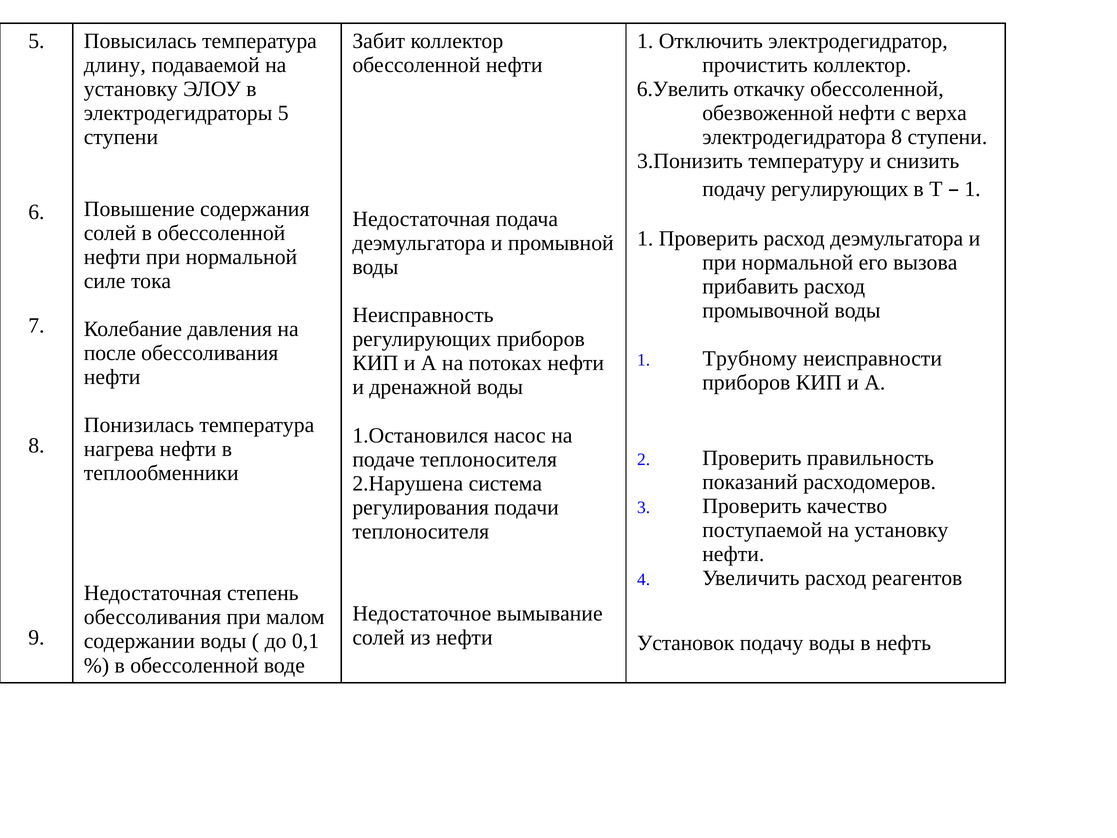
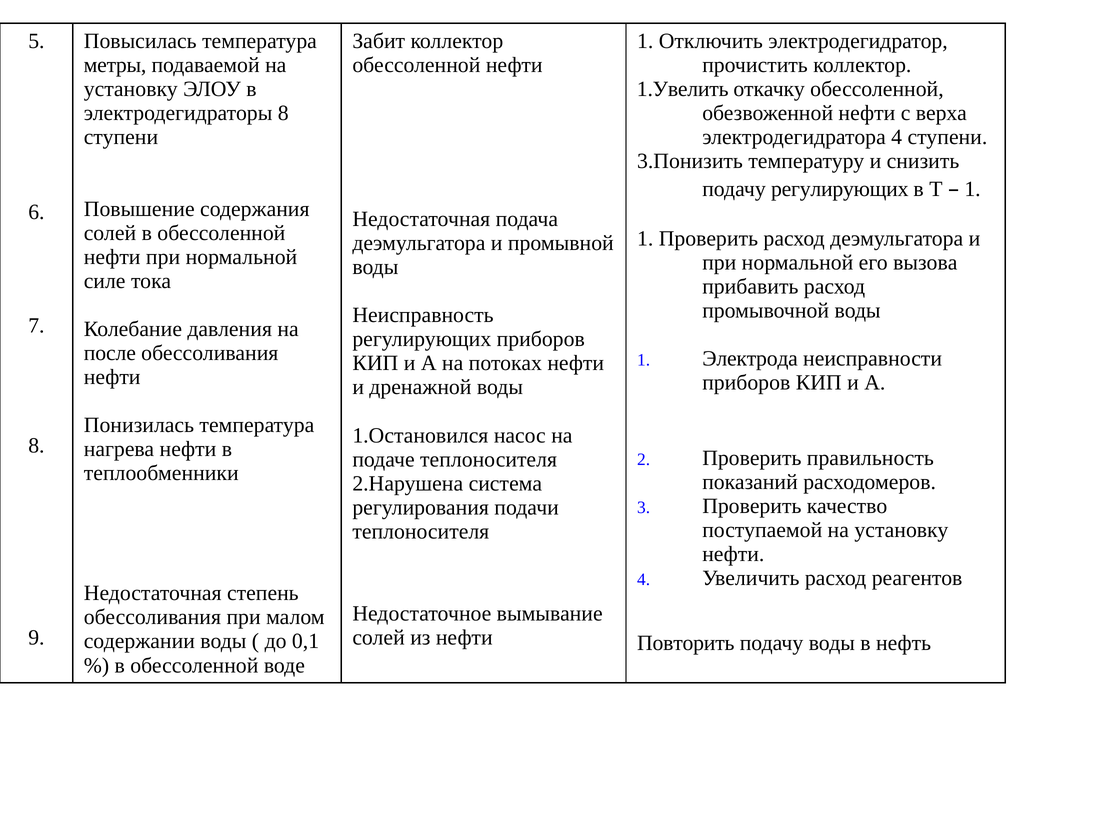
длину: длину -> метры
6.Увелить: 6.Увелить -> 1.Увелить
электродегидраторы 5: 5 -> 8
электродегидратора 8: 8 -> 4
Трубному: Трубному -> Электрода
Установок: Установок -> Повторить
